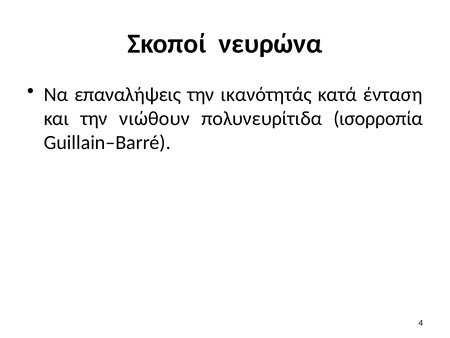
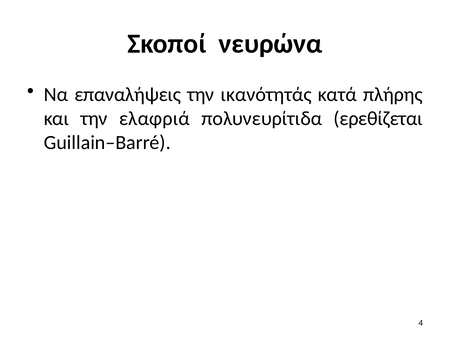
ένταση: ένταση -> πλήρης
νιώθουν: νιώθουν -> ελαφριά
ισορροπία: ισορροπία -> ερεθίζεται
